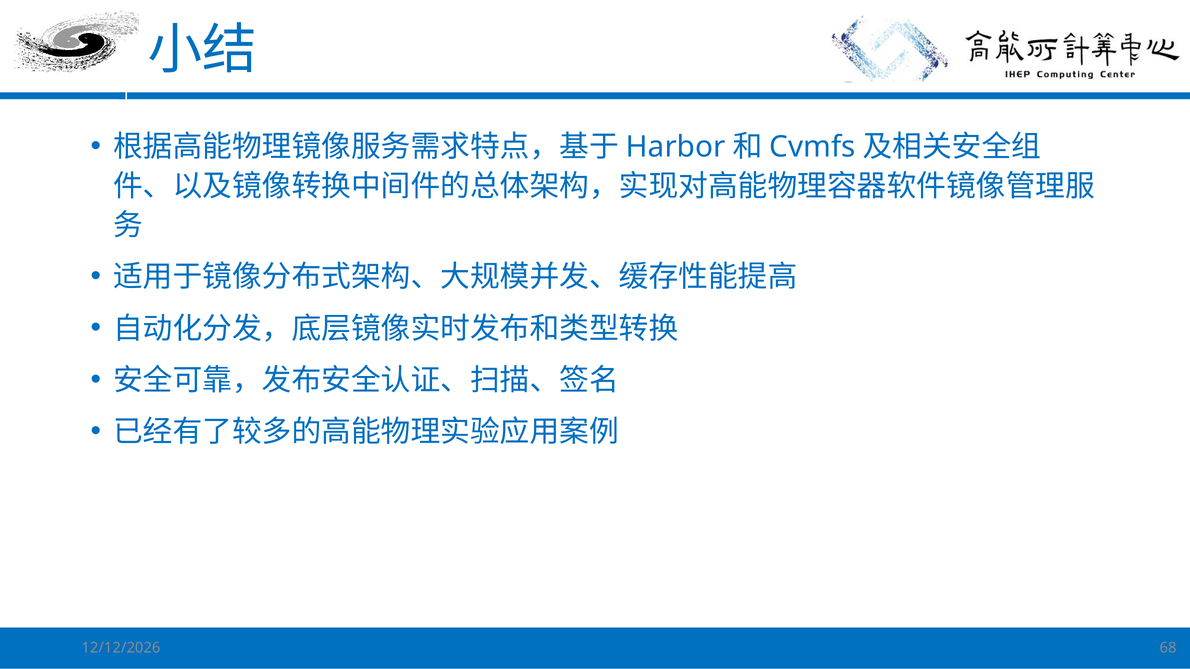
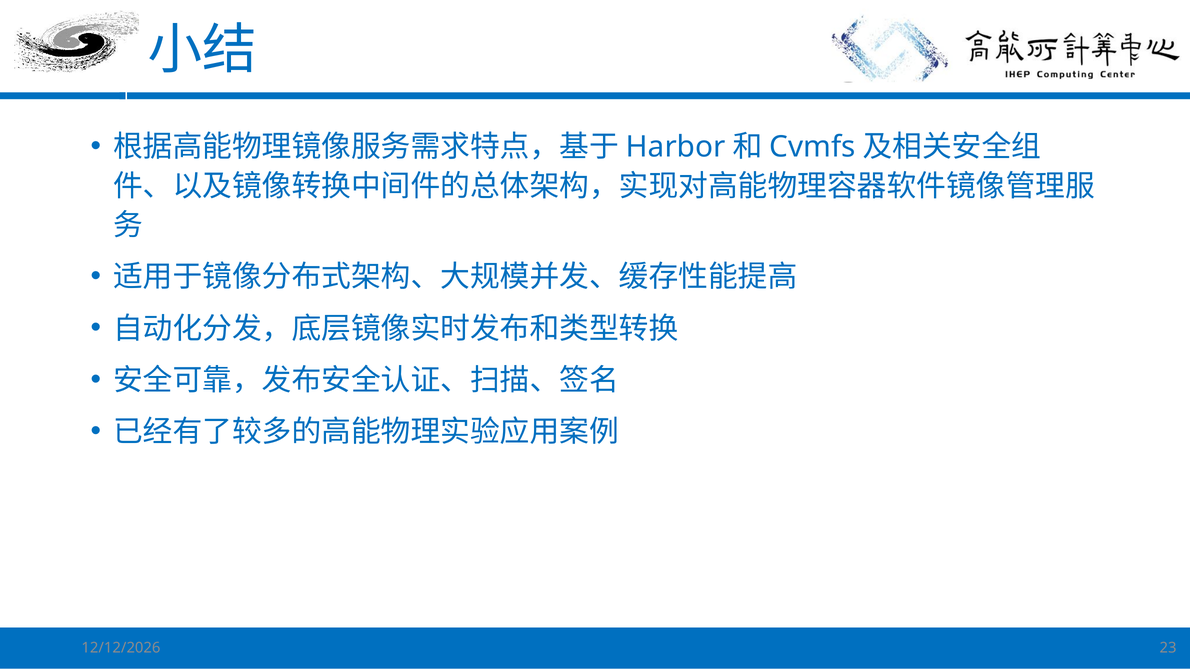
68: 68 -> 23
